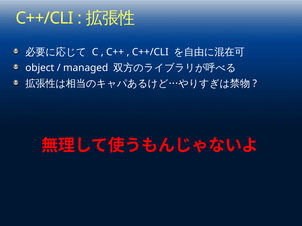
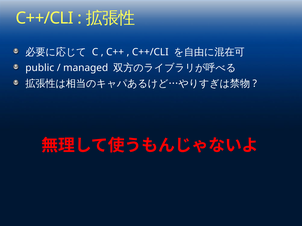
object: object -> public
